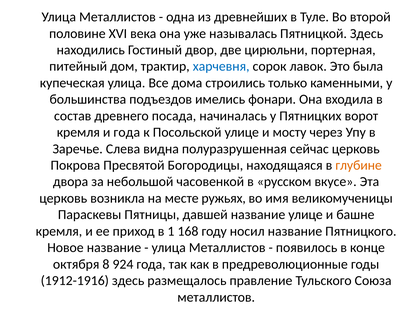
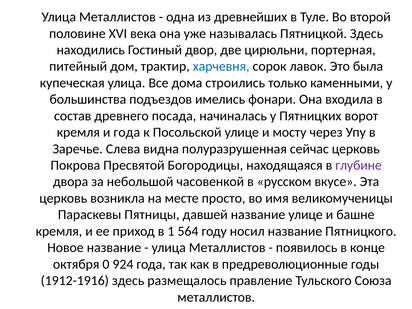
глубине colour: orange -> purple
ружьях: ружьях -> просто
168: 168 -> 564
8: 8 -> 0
